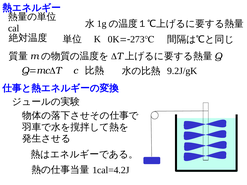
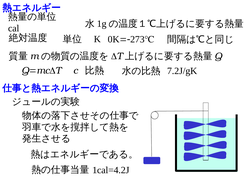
9.2J/gK: 9.2J/gK -> 7.2J/gK
